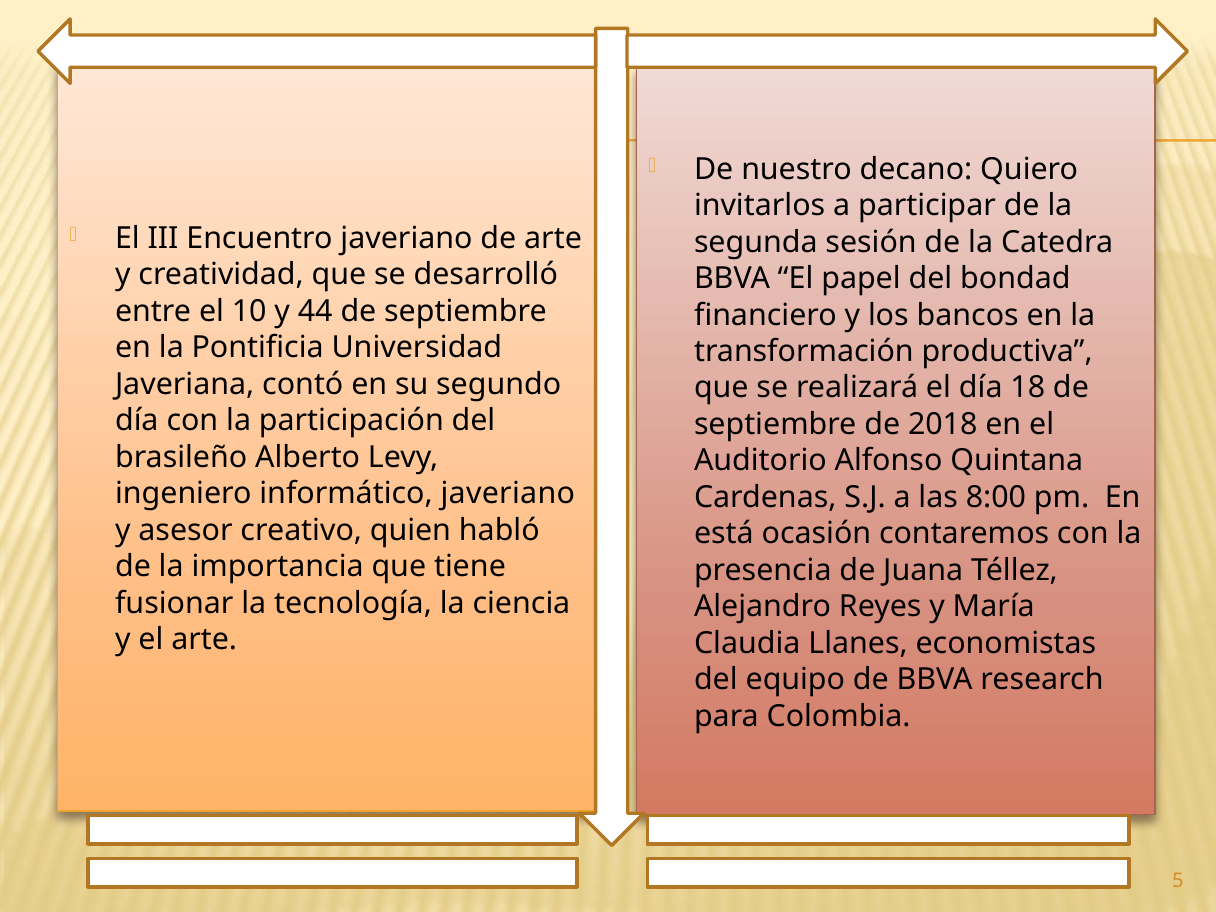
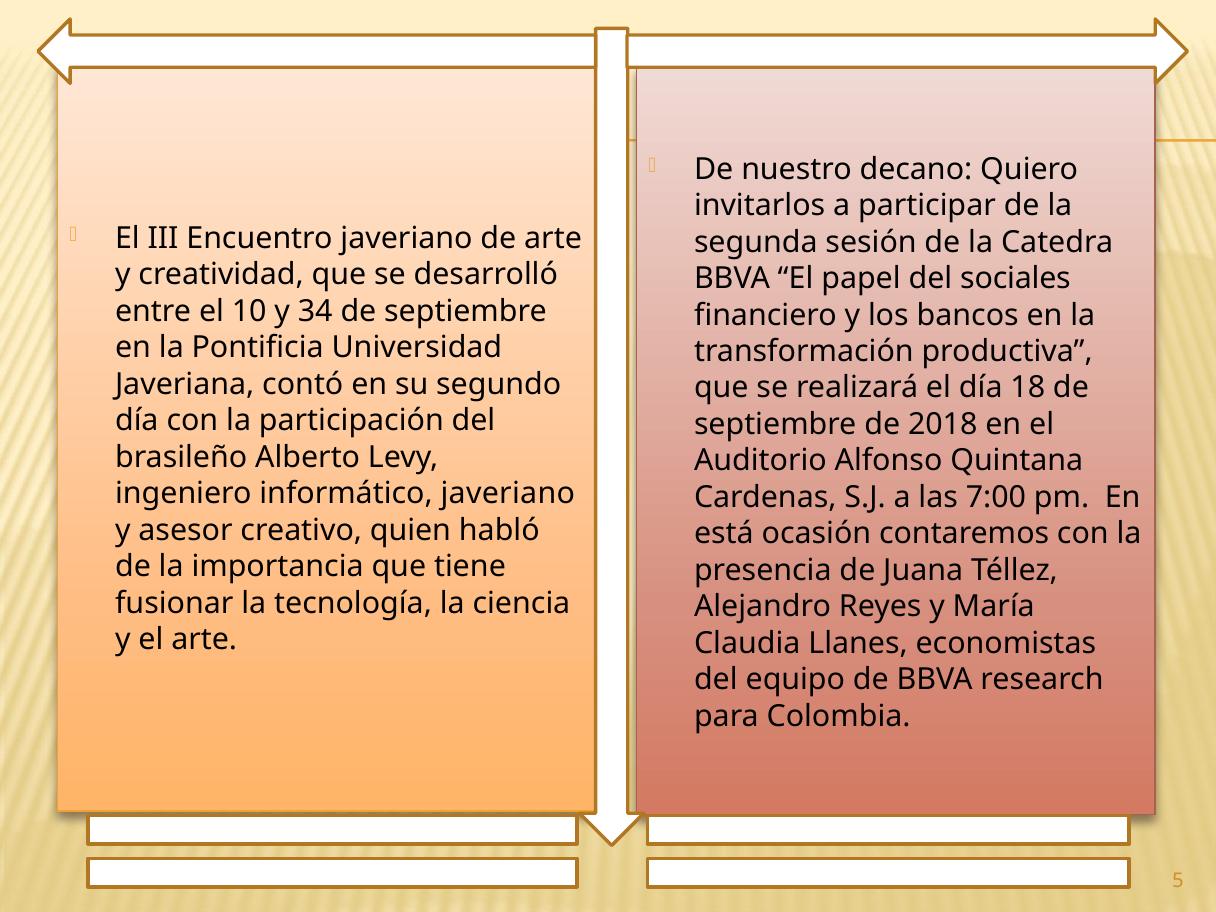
bondad: bondad -> sociales
44: 44 -> 34
8:00: 8:00 -> 7:00
